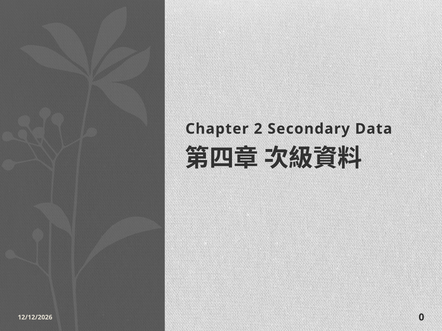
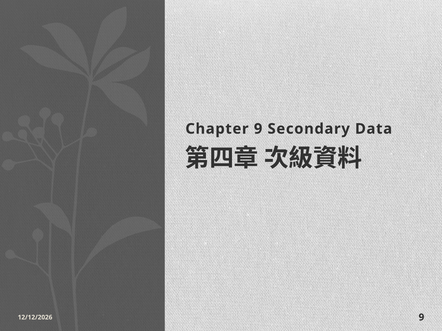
Chapter 2: 2 -> 9
0 at (421, 318): 0 -> 9
